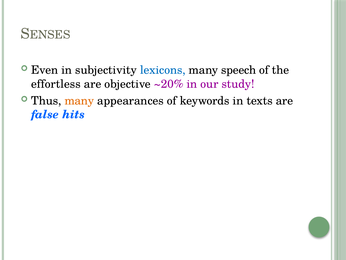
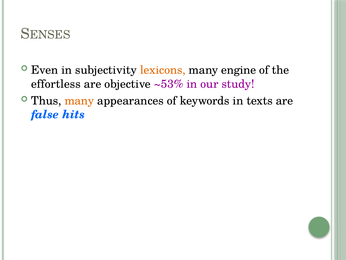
lexicons colour: blue -> orange
speech: speech -> engine
~20%: ~20% -> ~53%
